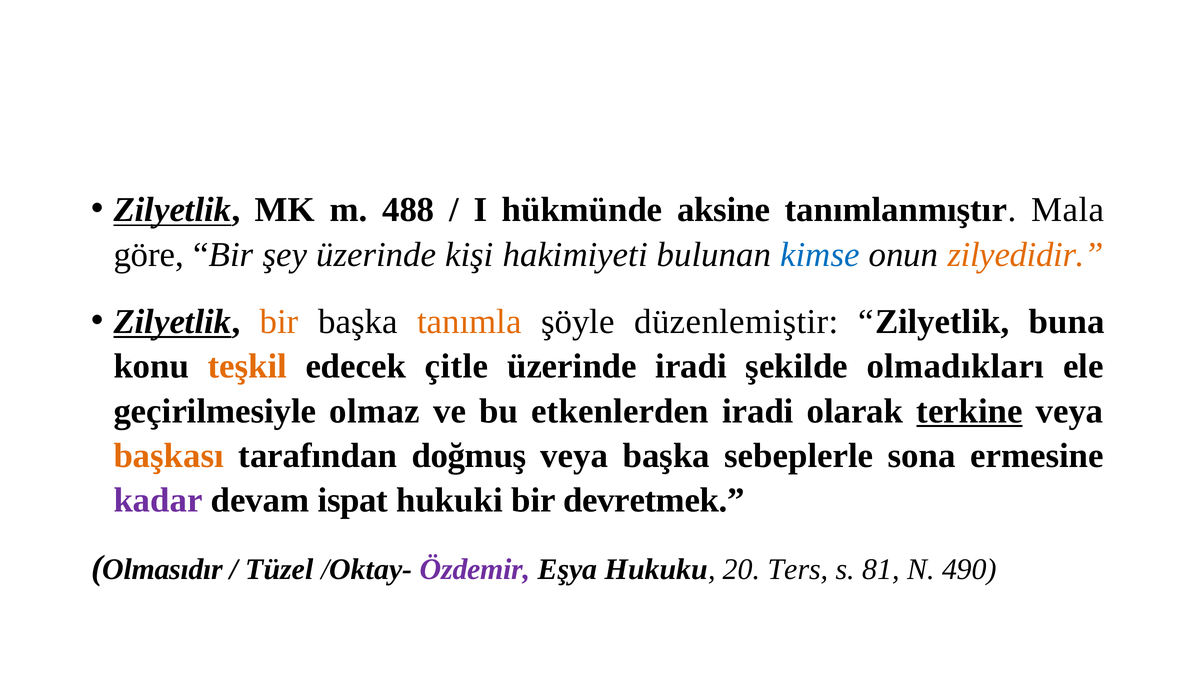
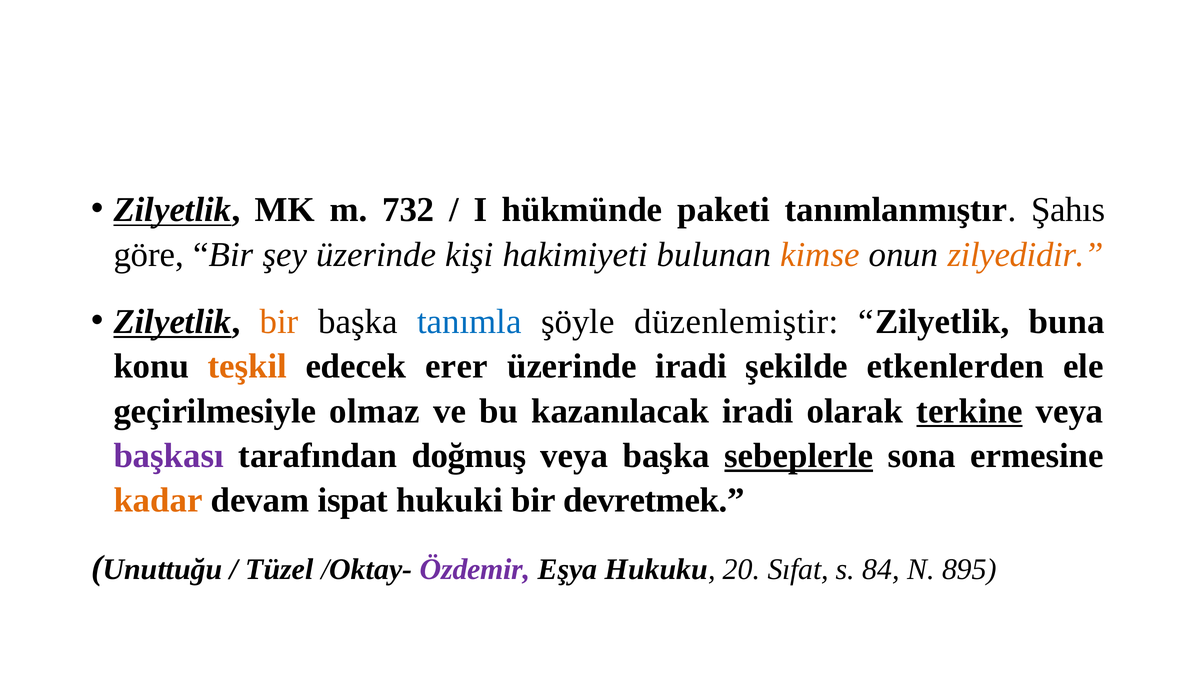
488: 488 -> 732
aksine: aksine -> paketi
Mala: Mala -> Şahıs
kimse colour: blue -> orange
tanımla colour: orange -> blue
çitle: çitle -> erer
olmadıkları: olmadıkları -> etkenlerden
etkenlerden: etkenlerden -> kazanılacak
başkası colour: orange -> purple
sebeplerle underline: none -> present
kadar colour: purple -> orange
Olmasıdır: Olmasıdır -> Unuttuğu
Ters: Ters -> Sıfat
81: 81 -> 84
490: 490 -> 895
